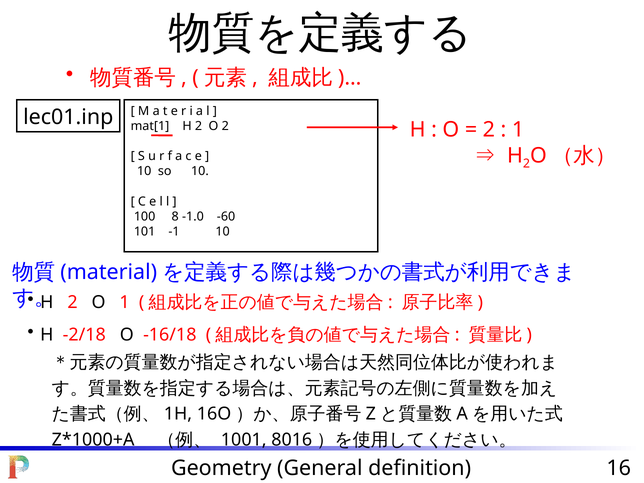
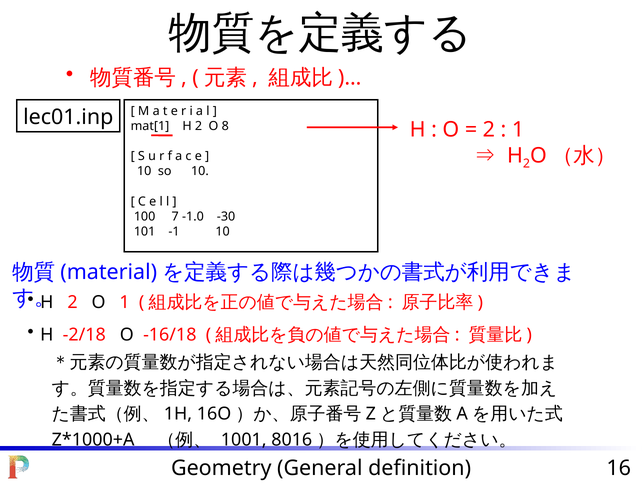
O 2: 2 -> 8
8: 8 -> 7
-60: -60 -> -30
